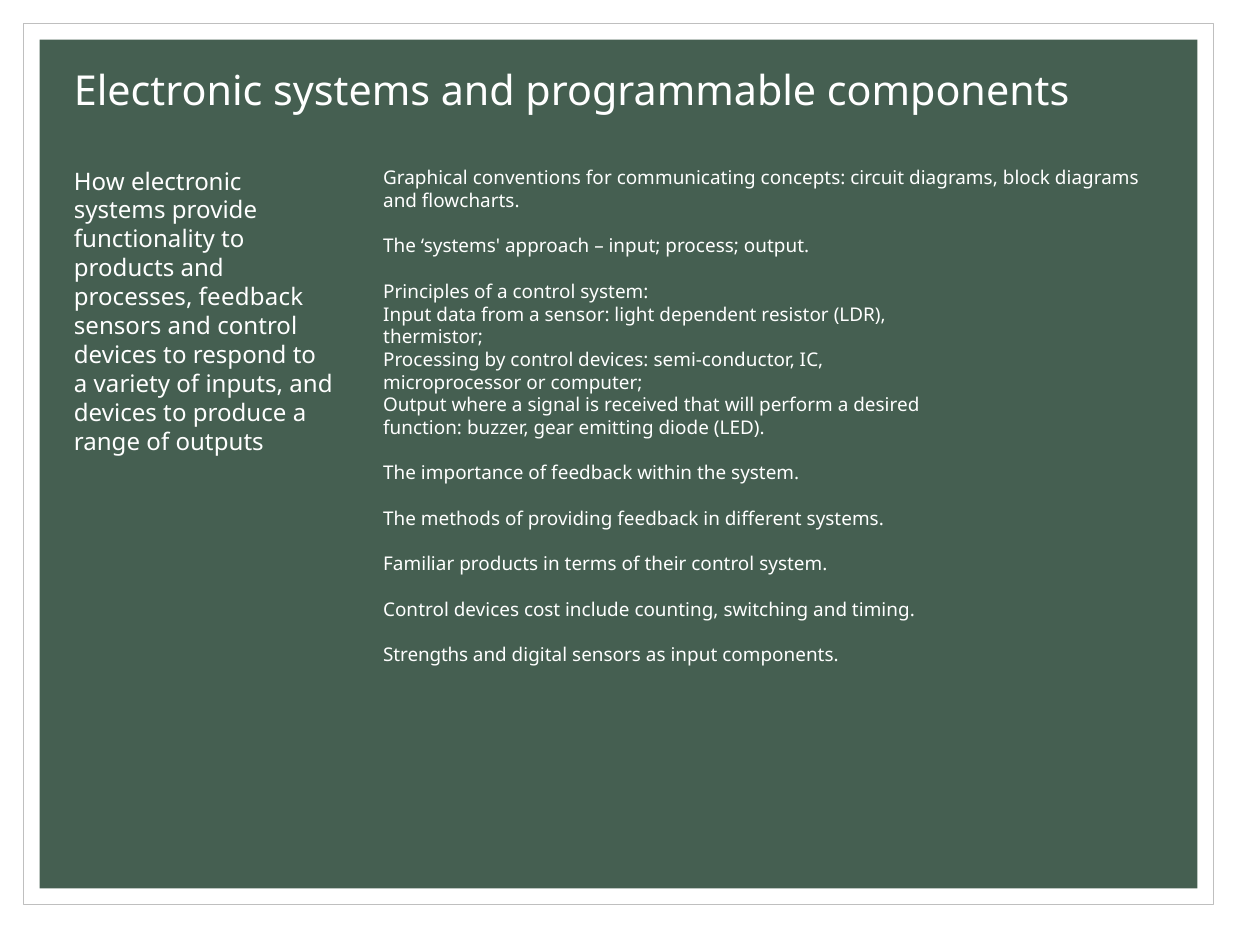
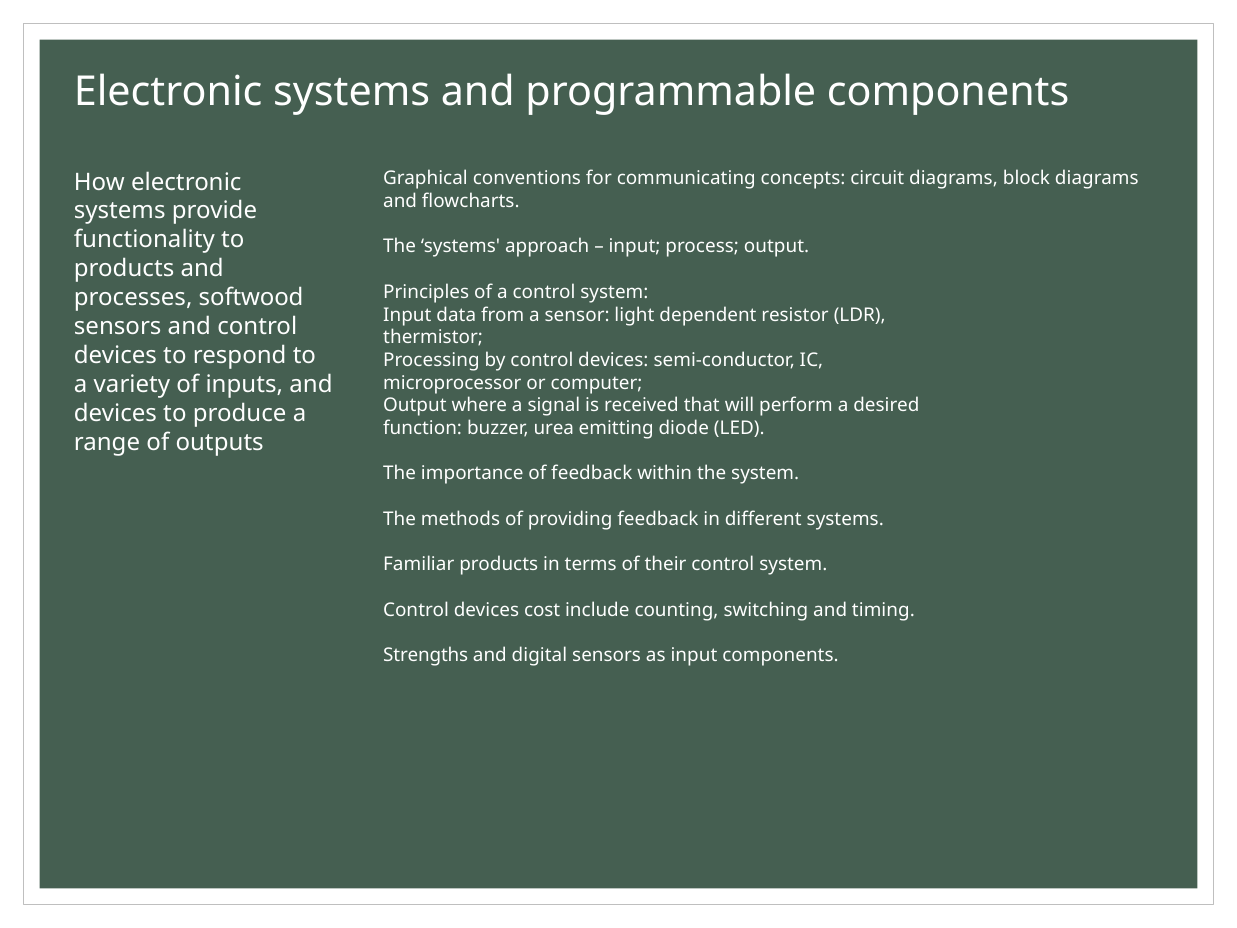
processes feedback: feedback -> softwood
gear: gear -> urea
